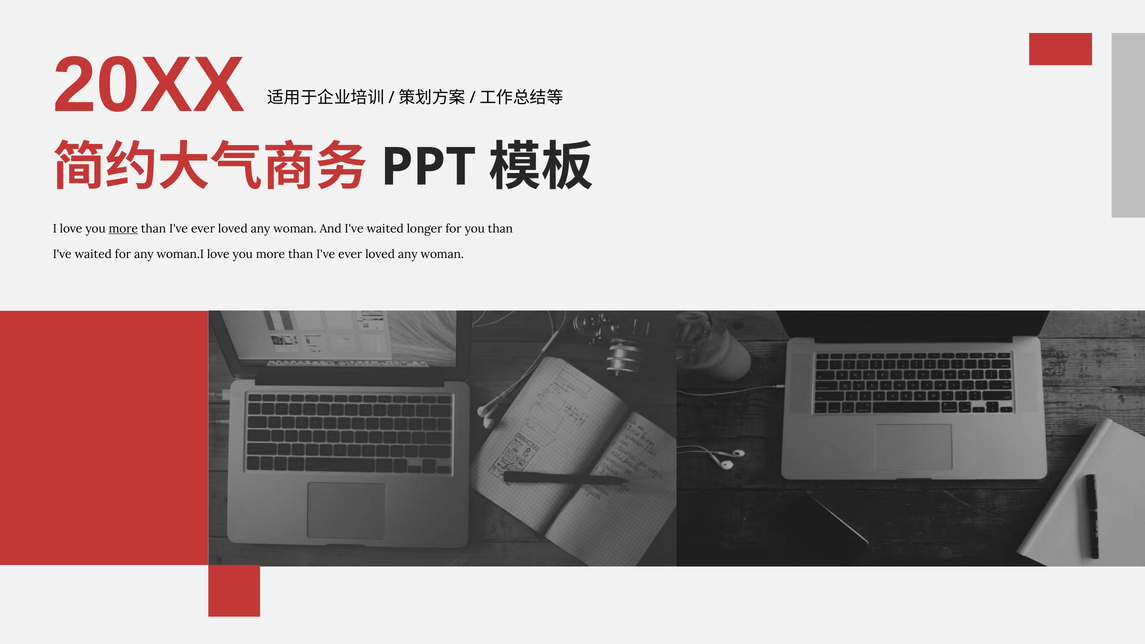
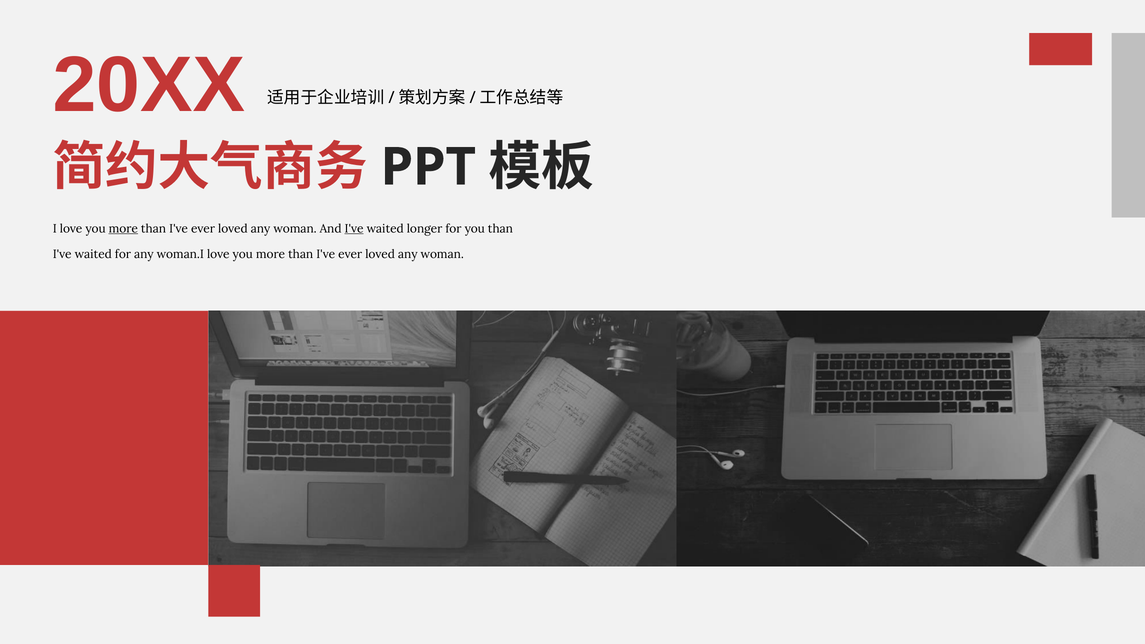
I've at (354, 229) underline: none -> present
